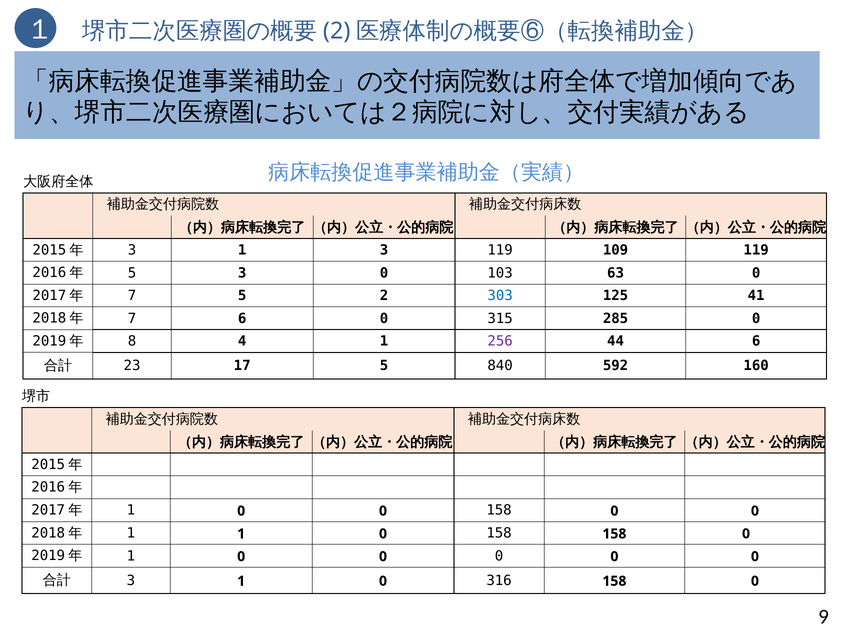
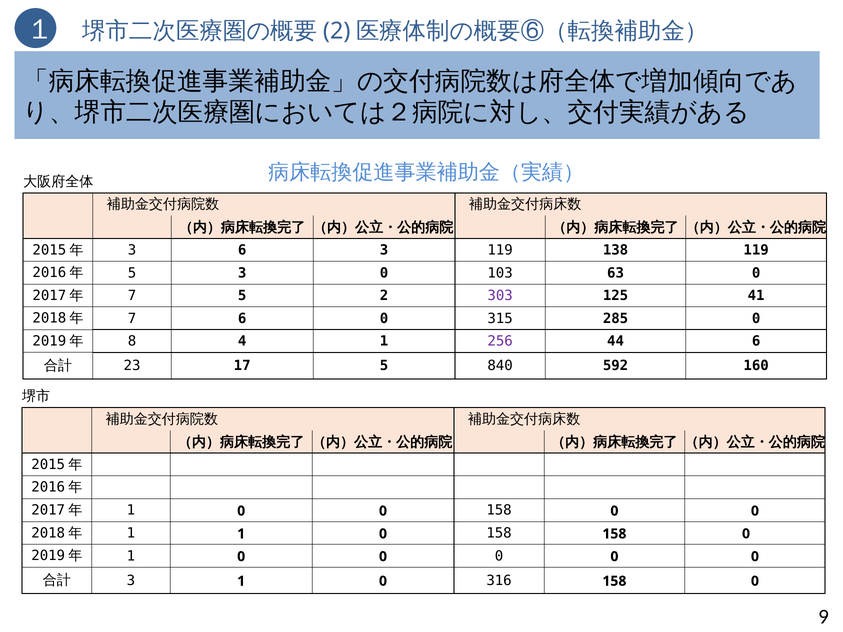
1 at (242, 250): 1 -> 6
109: 109 -> 138
303 colour: blue -> purple
